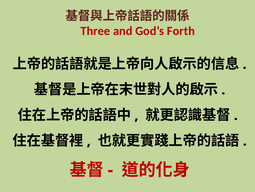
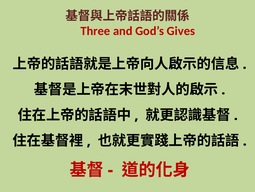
Forth: Forth -> Gives
